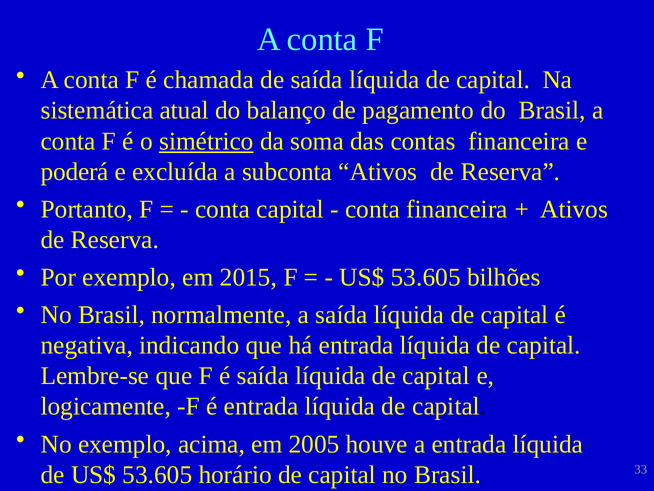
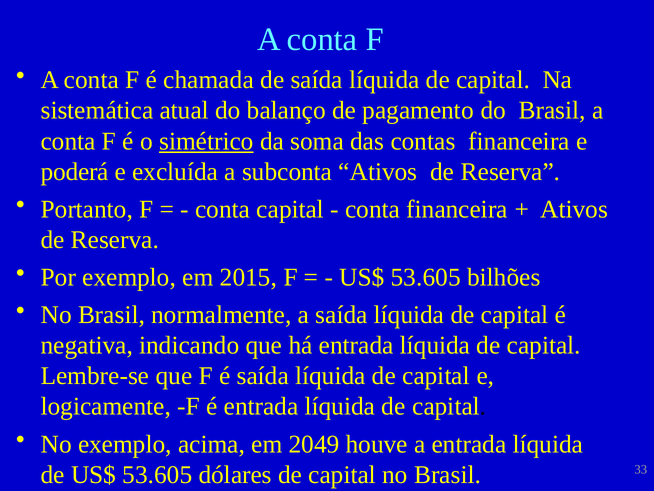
2005: 2005 -> 2049
horário: horário -> dólares
